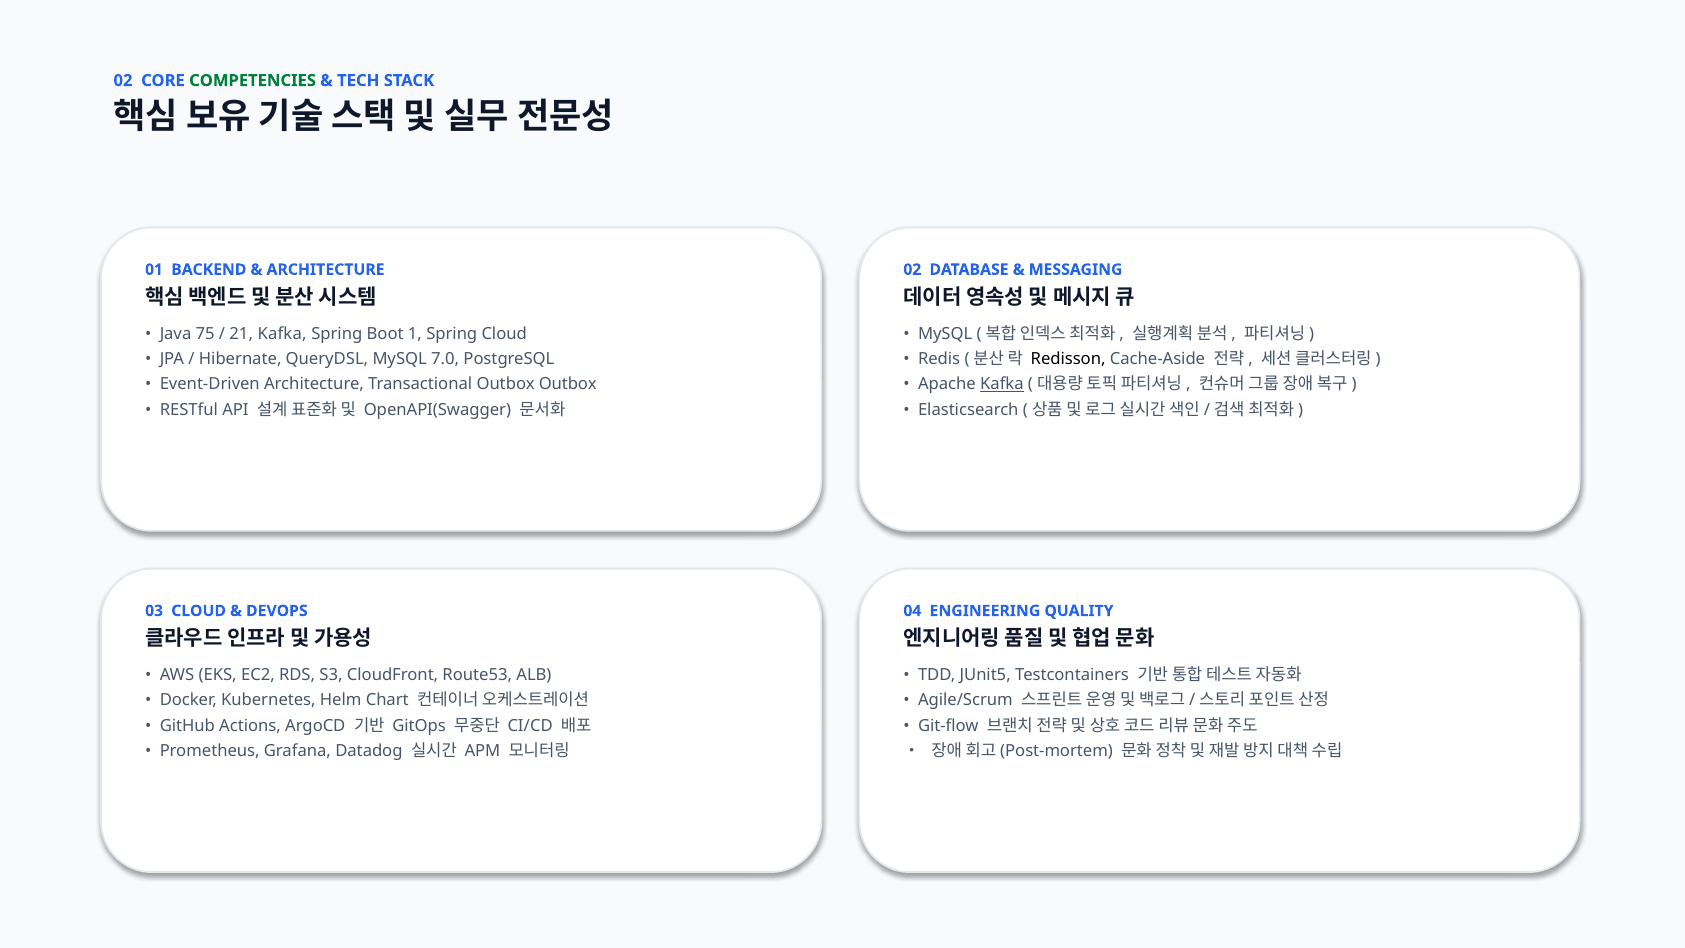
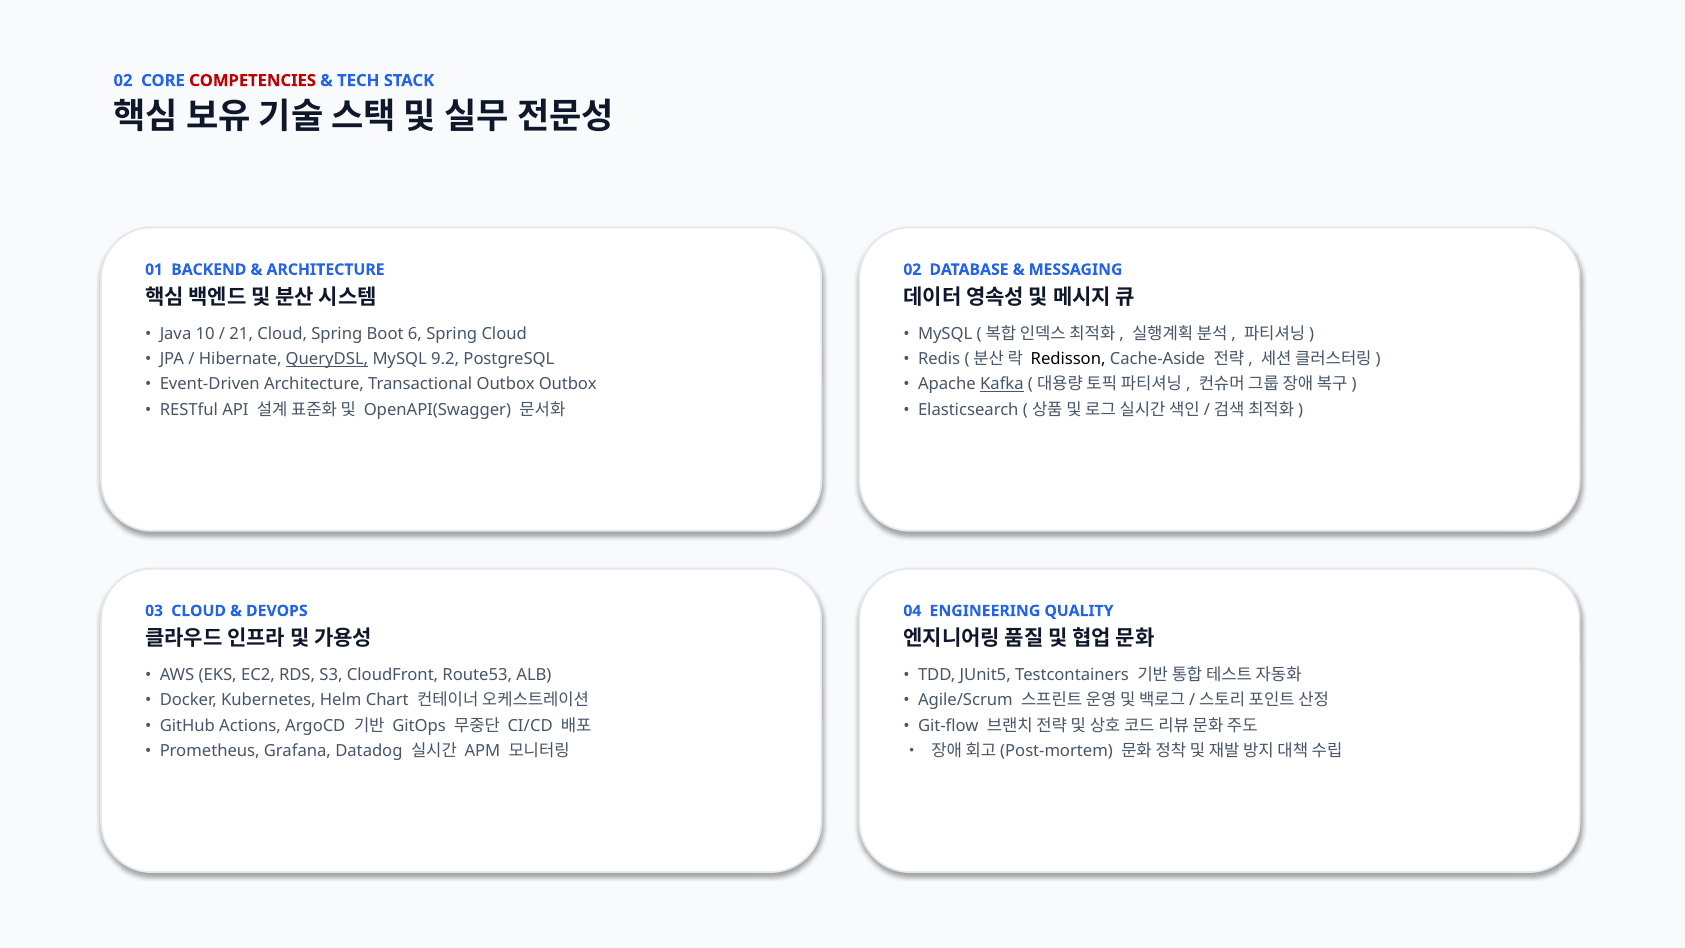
COMPETENCIES colour: green -> red
75: 75 -> 10
21 Kafka: Kafka -> Cloud
1: 1 -> 6
QueryDSL underline: none -> present
7.0: 7.0 -> 9.2
